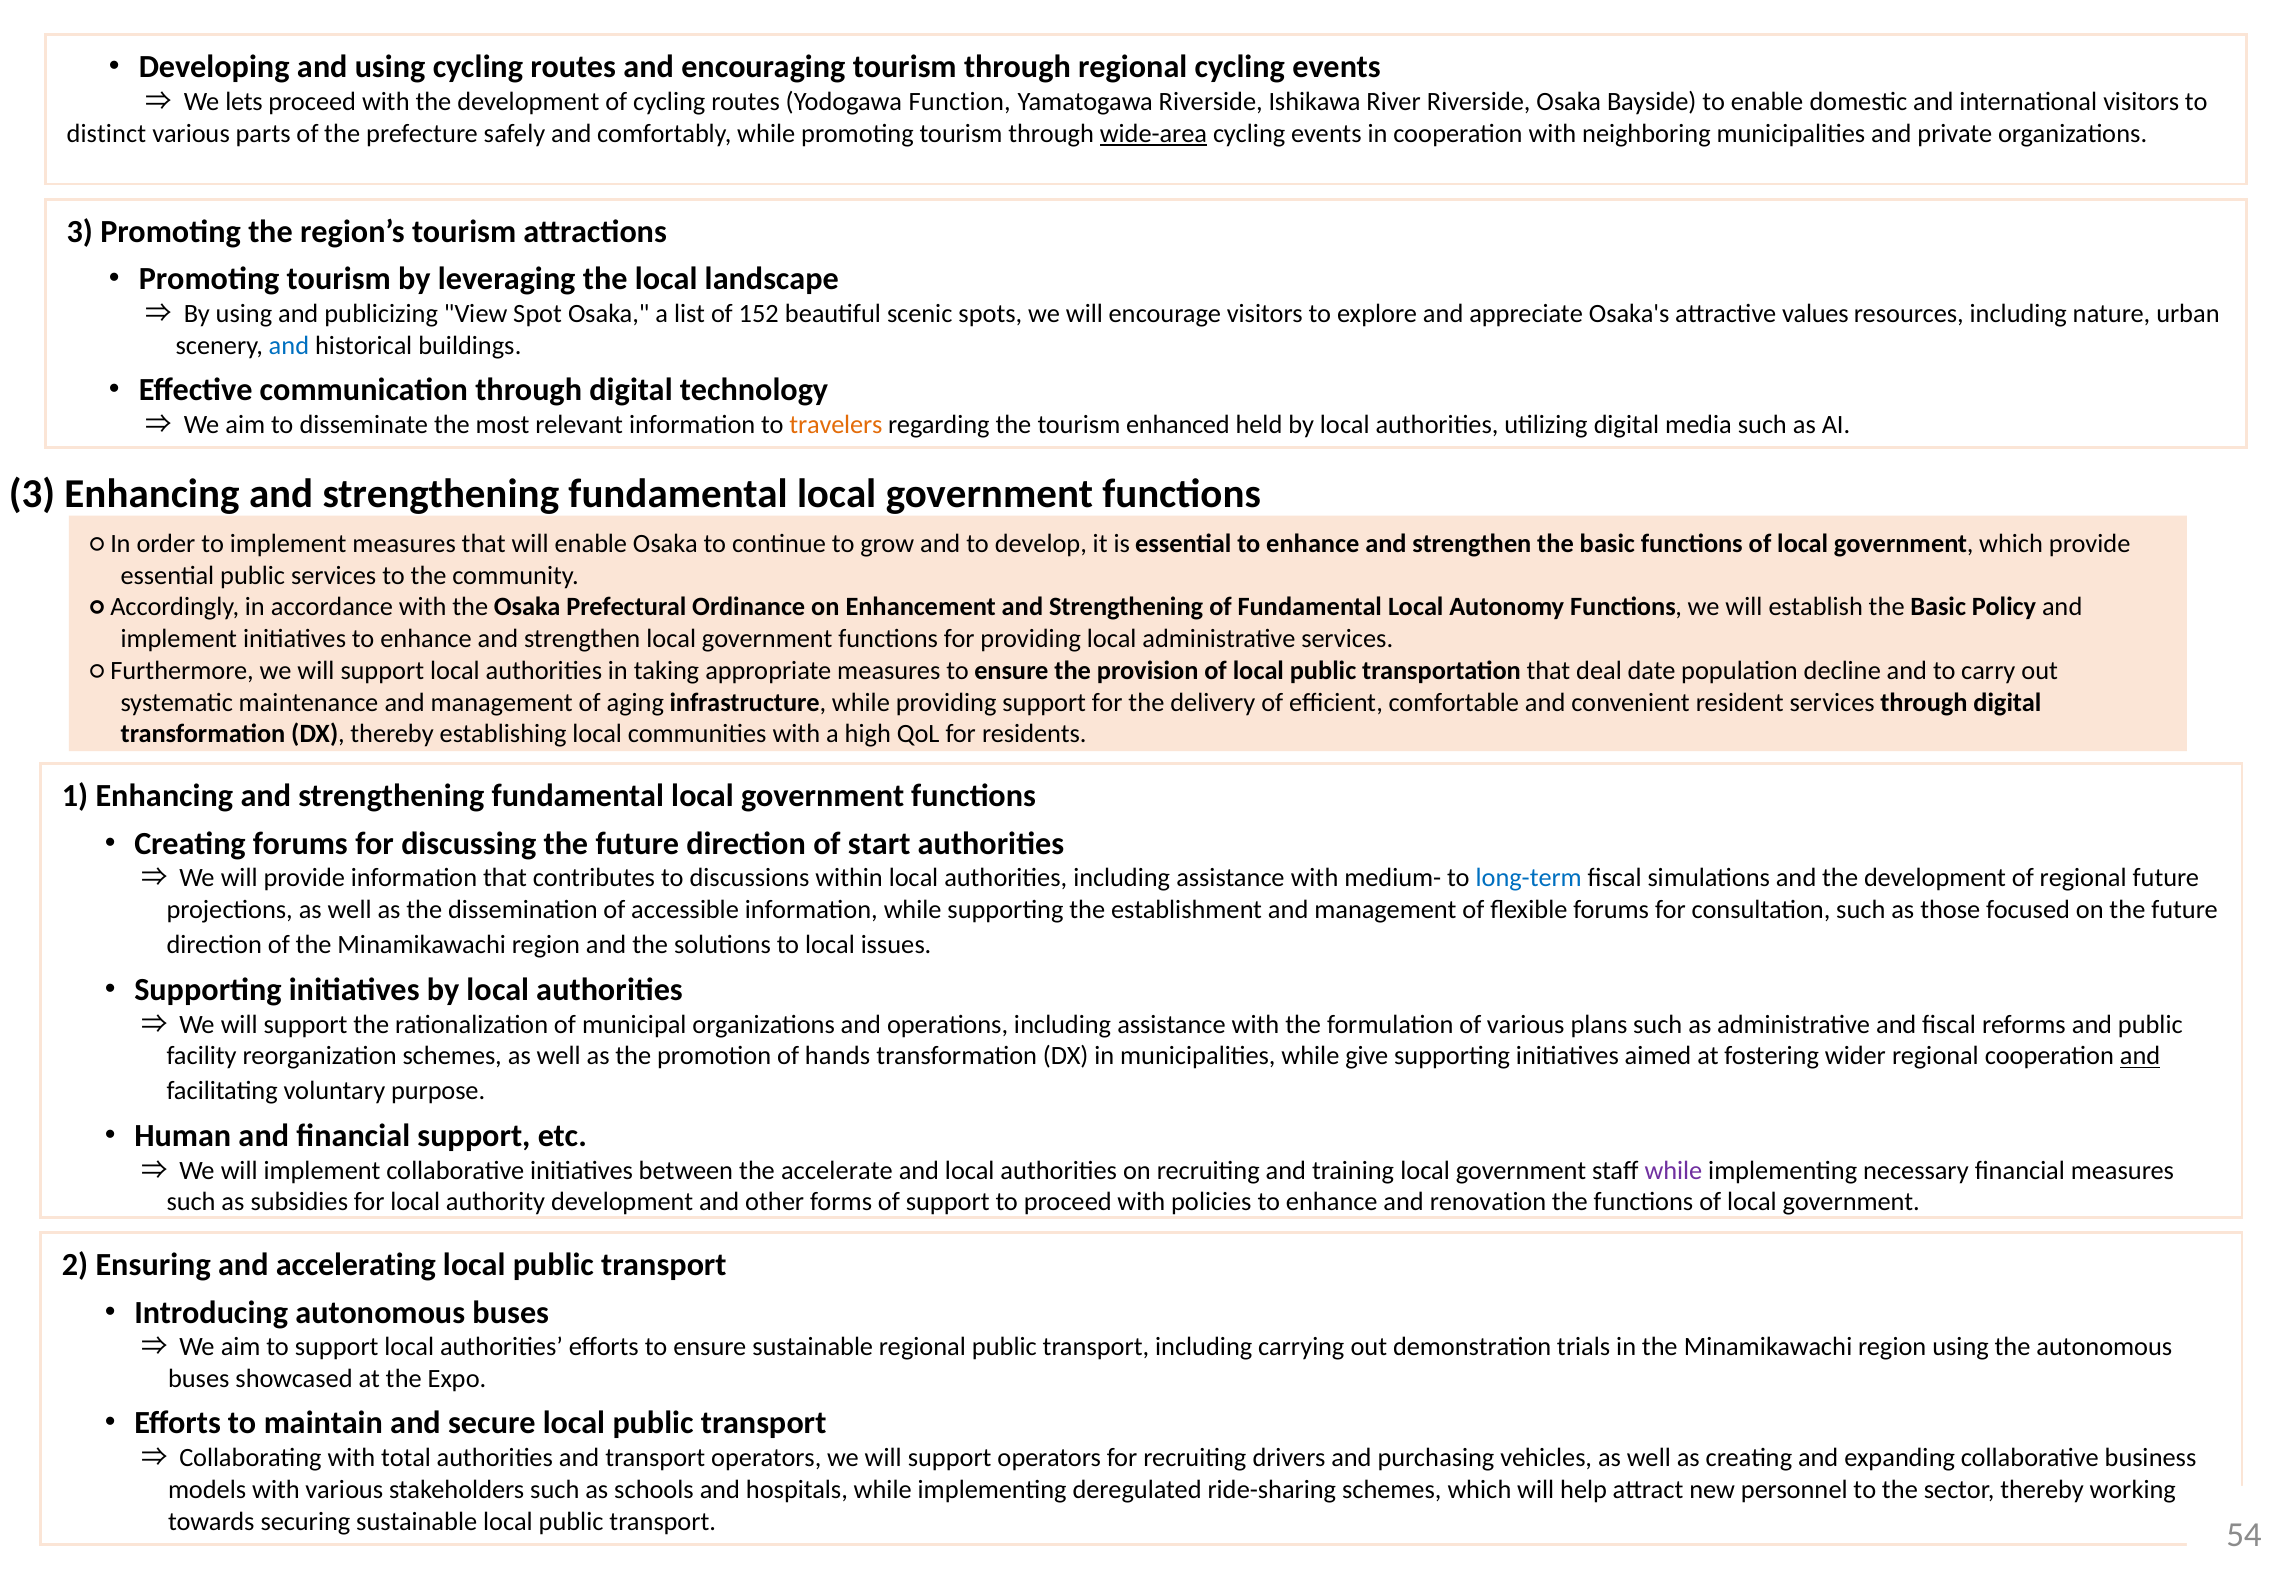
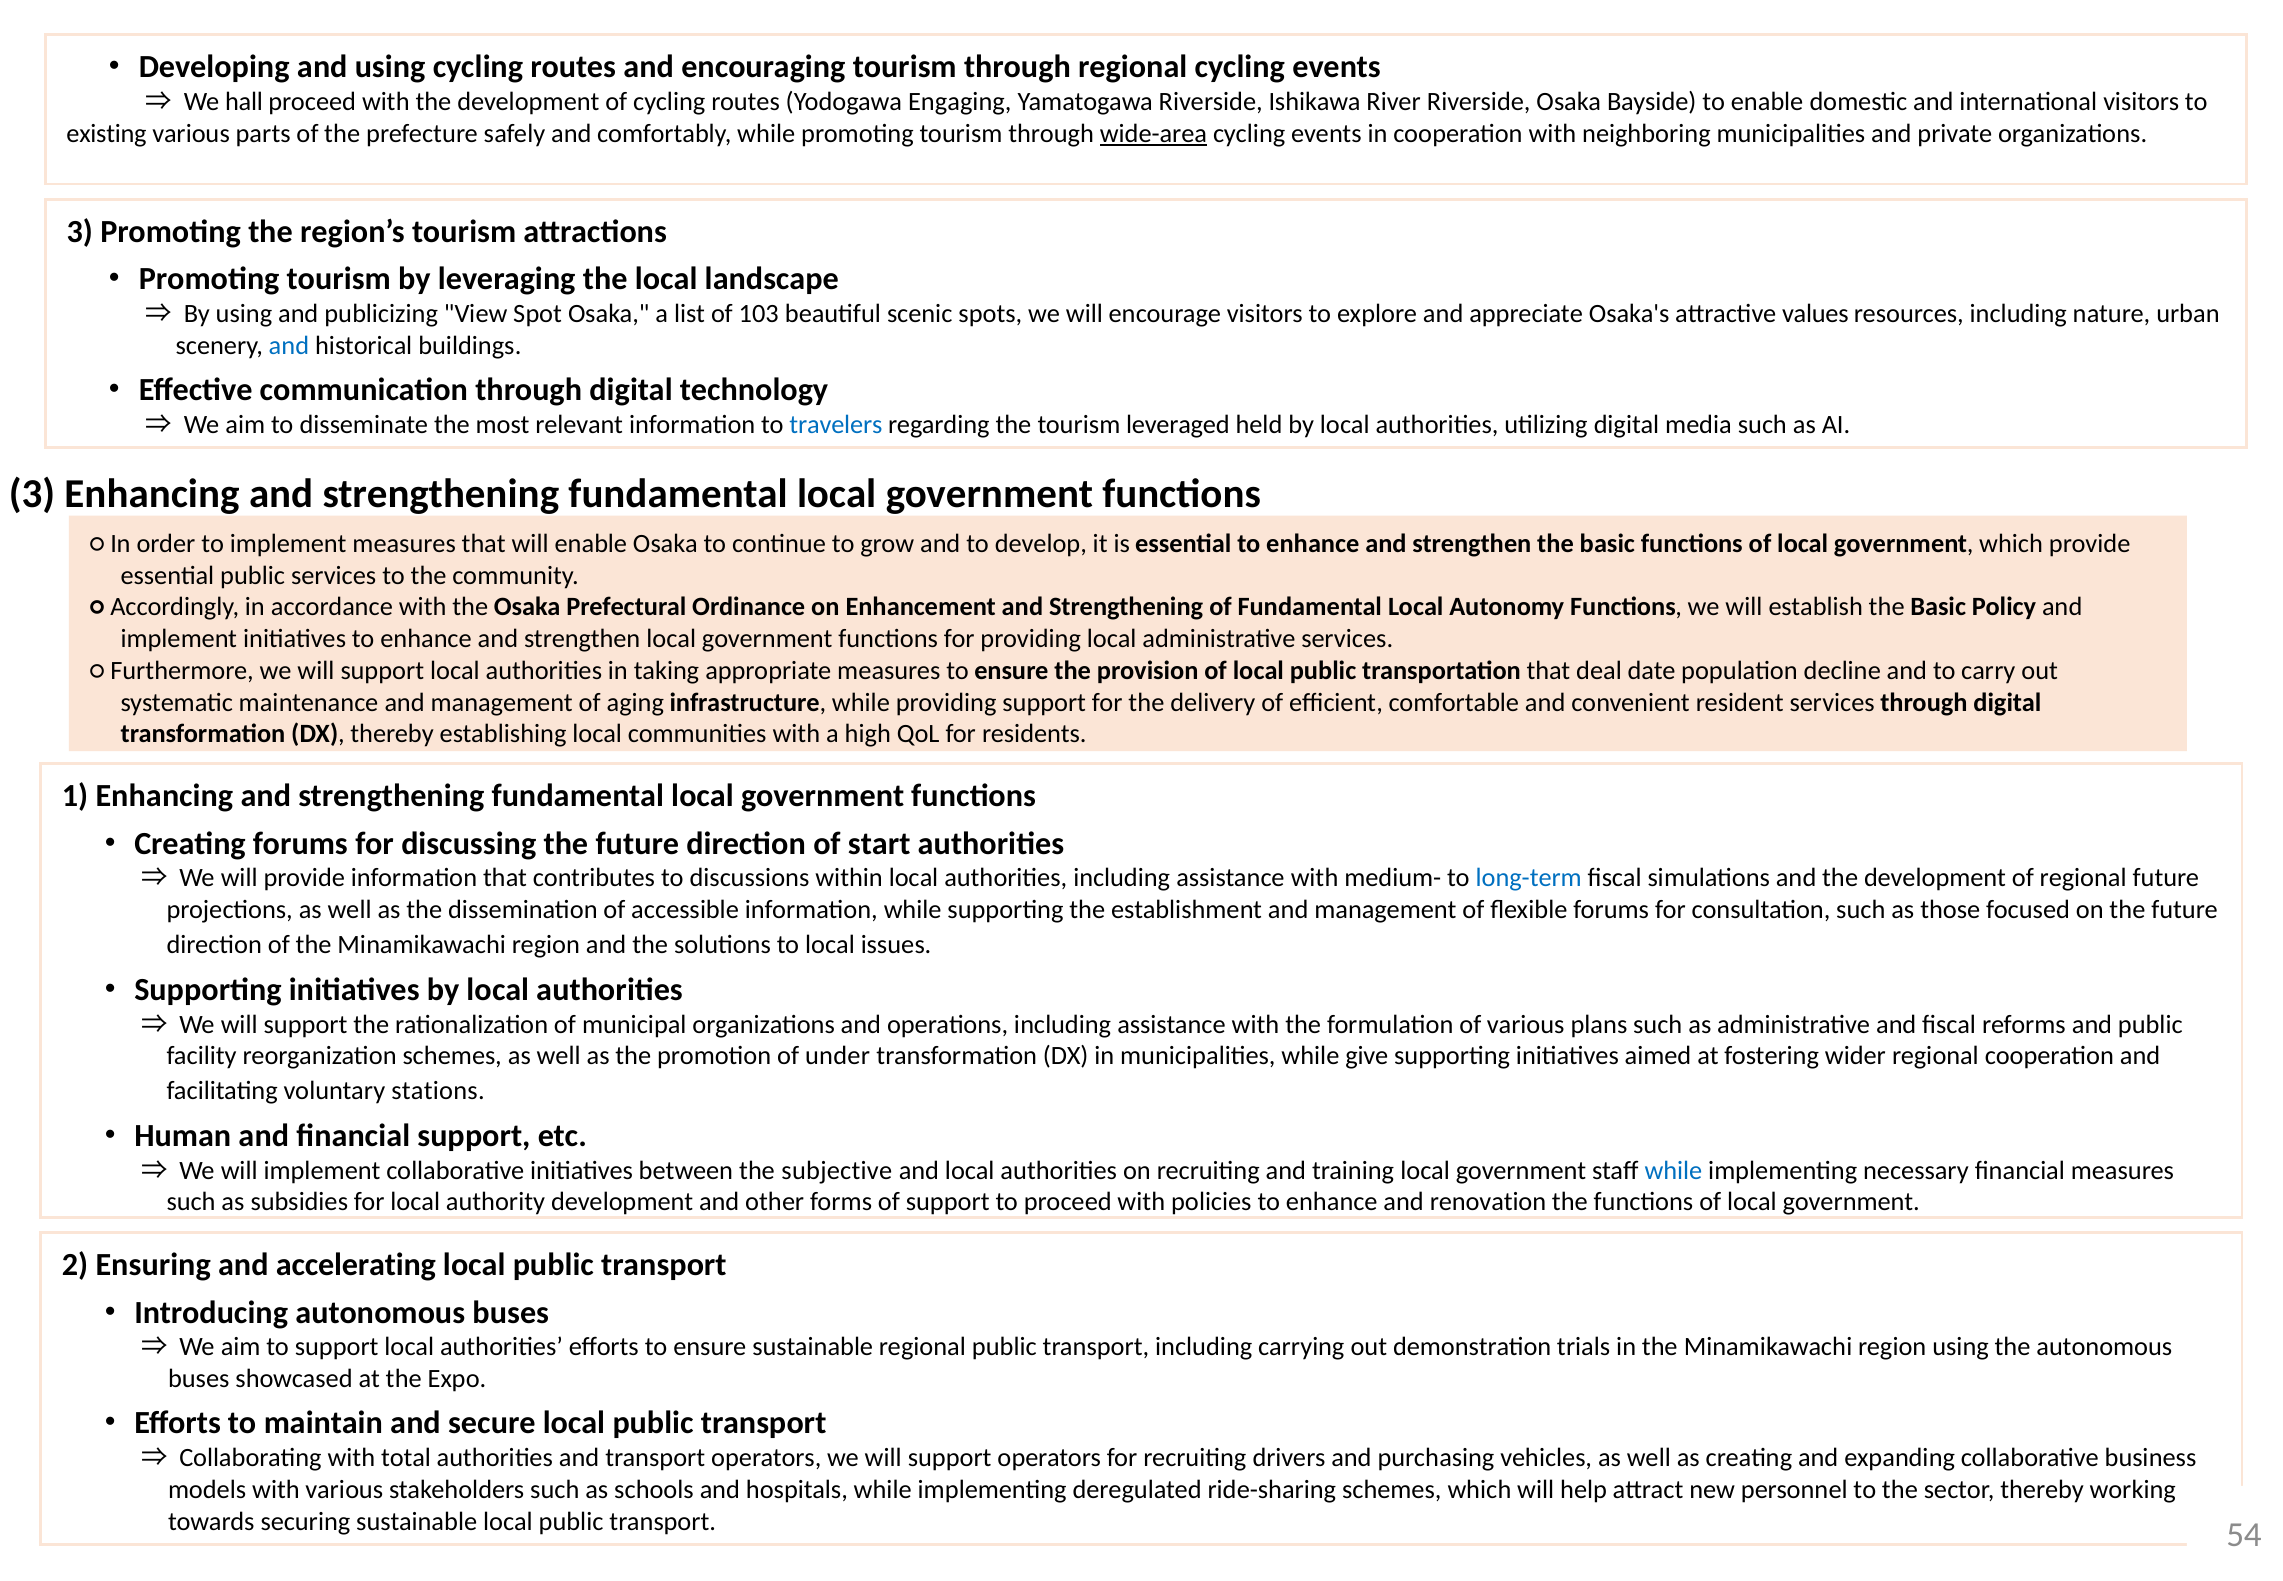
lets: lets -> hall
Function: Function -> Engaging
distinct: distinct -> existing
152: 152 -> 103
travelers colour: orange -> blue
enhanced: enhanced -> leveraged
hands: hands -> under
and at (2140, 1056) underline: present -> none
purpose: purpose -> stations
accelerate: accelerate -> subjective
while at (1673, 1170) colour: purple -> blue
